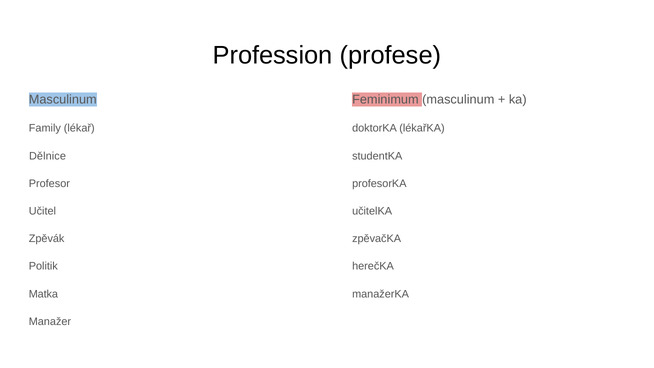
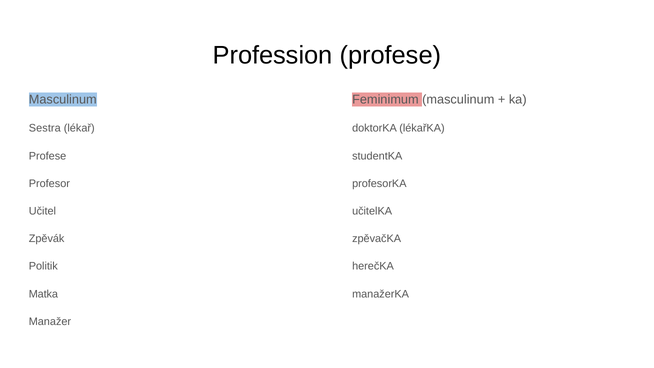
Family: Family -> Sestra
Dělnice at (47, 156): Dělnice -> Profese
